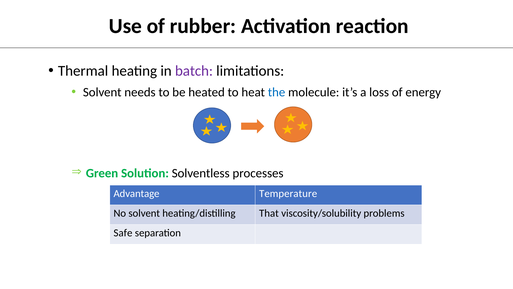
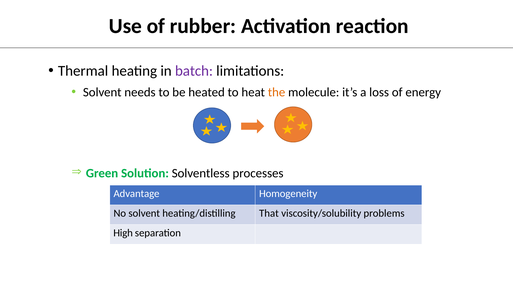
the colour: blue -> orange
Temperature: Temperature -> Homogeneity
Safe: Safe -> High
